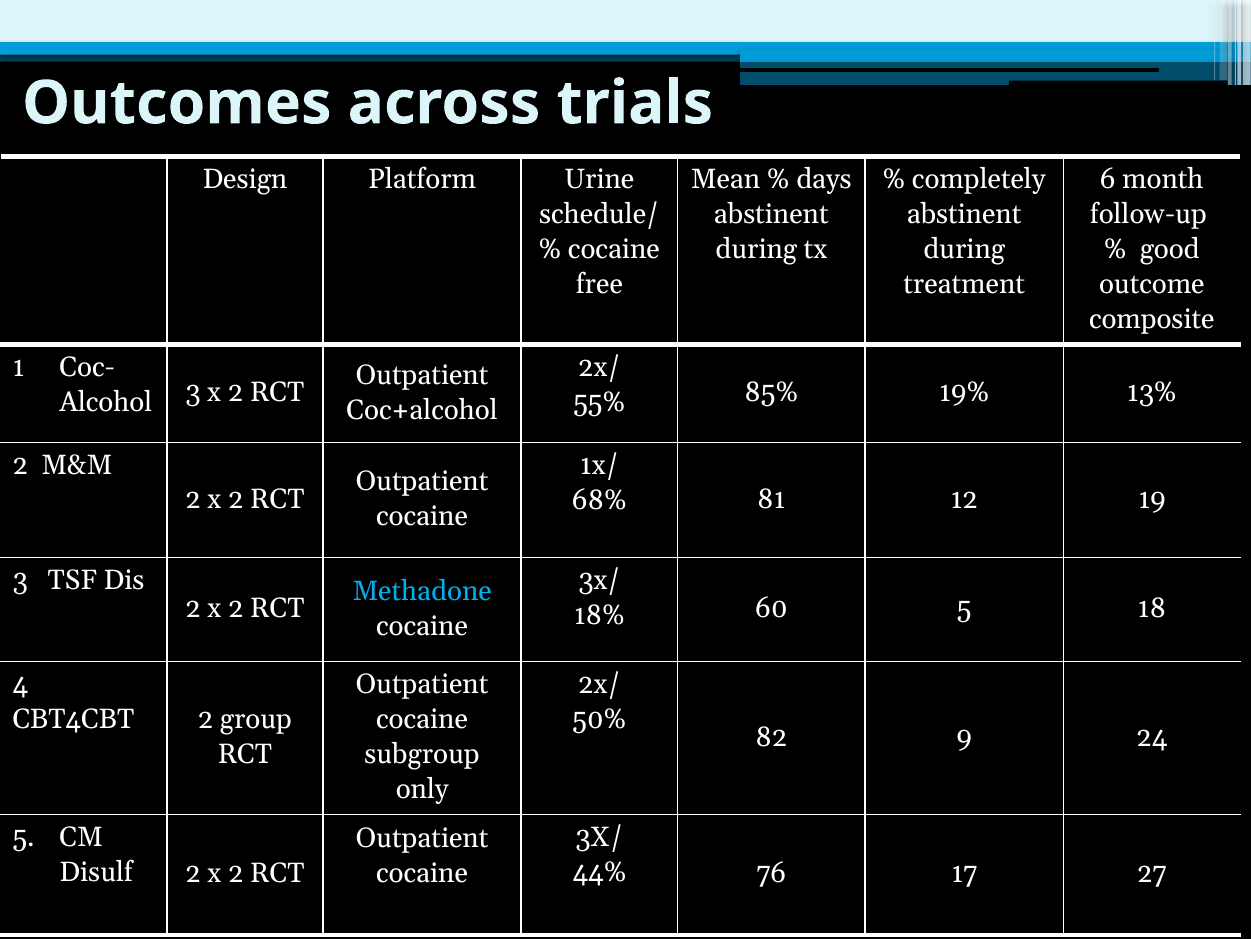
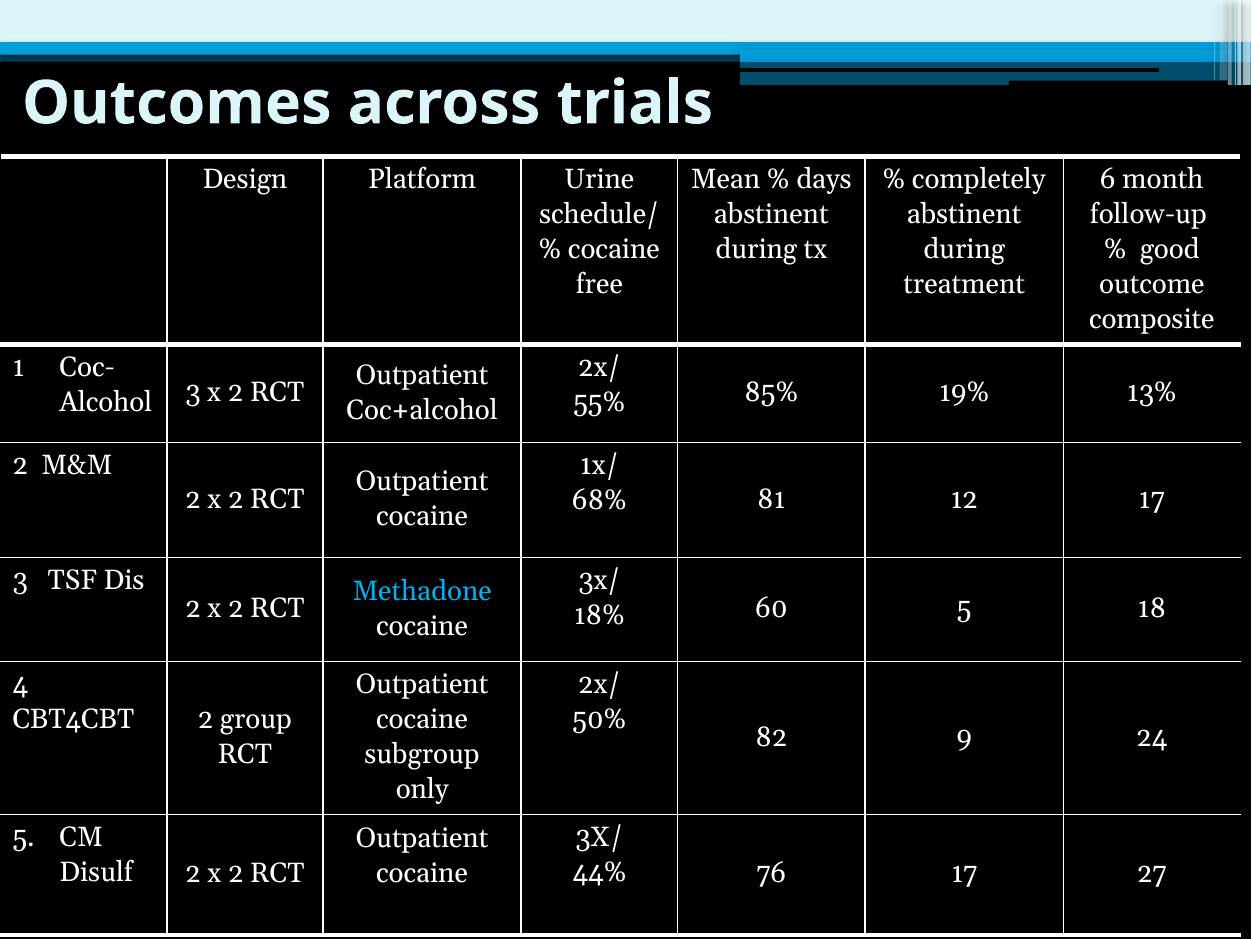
12 19: 19 -> 17
